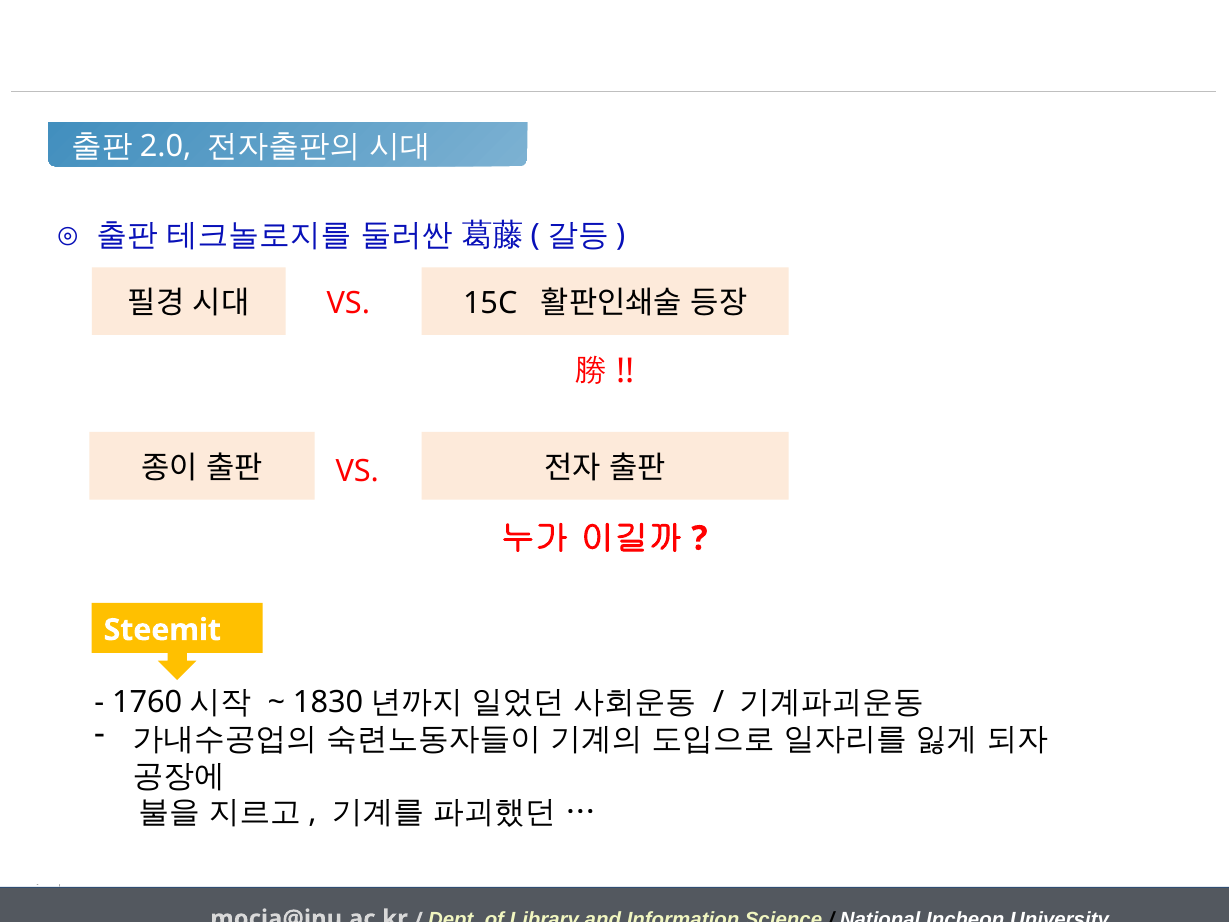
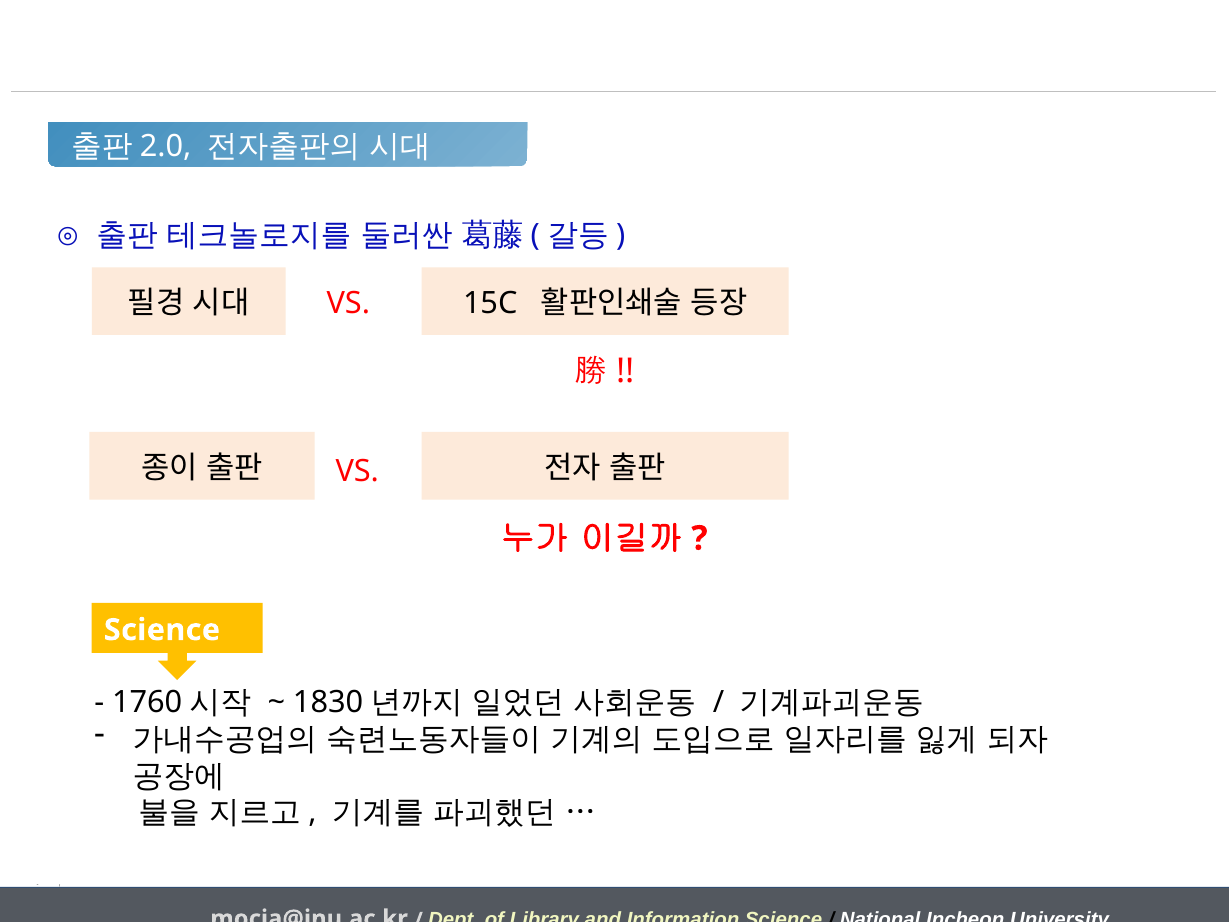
Steemit at (162, 630): Steemit -> Science
